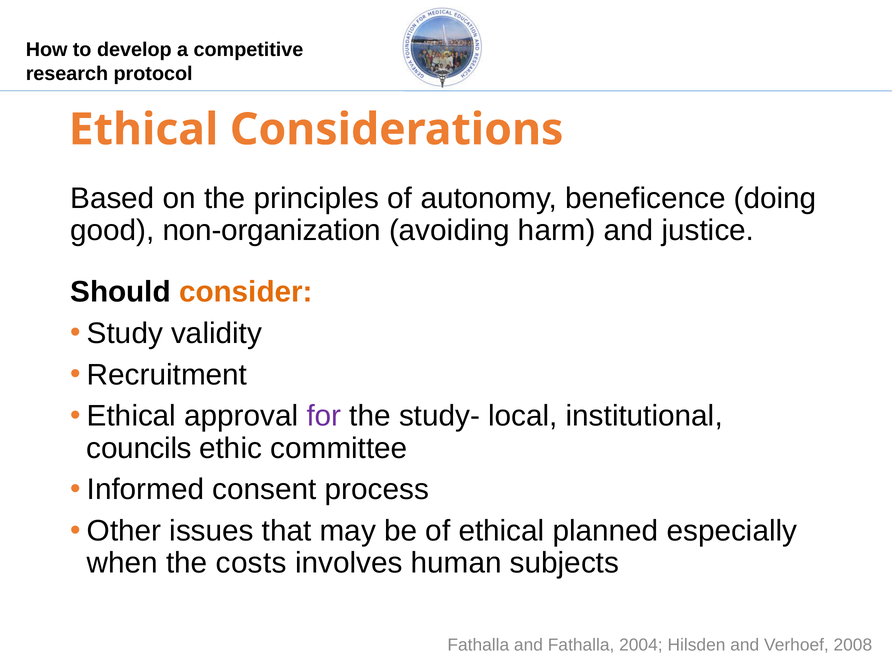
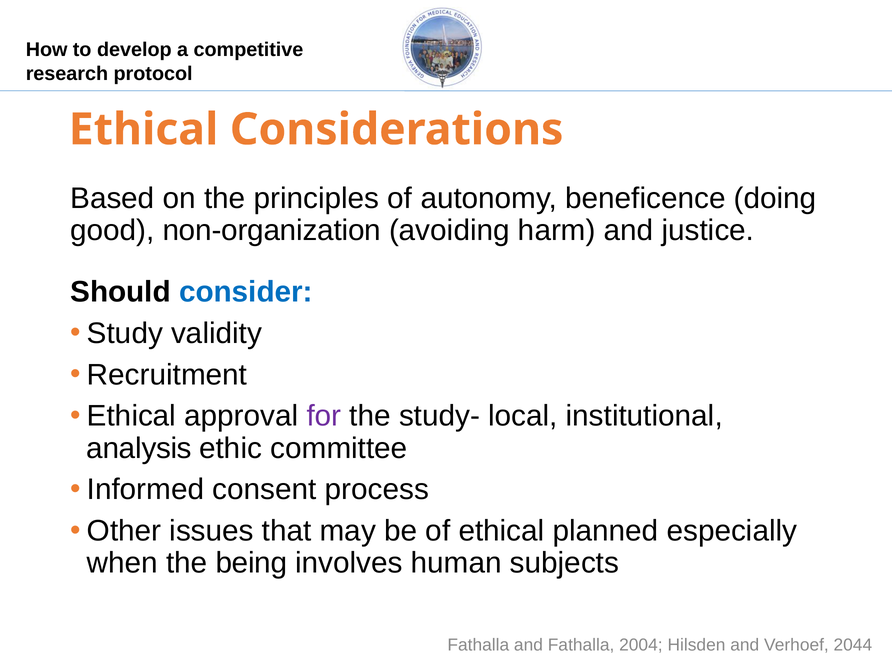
consider colour: orange -> blue
councils: councils -> analysis
costs: costs -> being
2008: 2008 -> 2044
